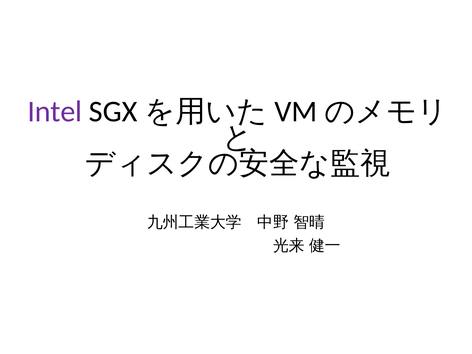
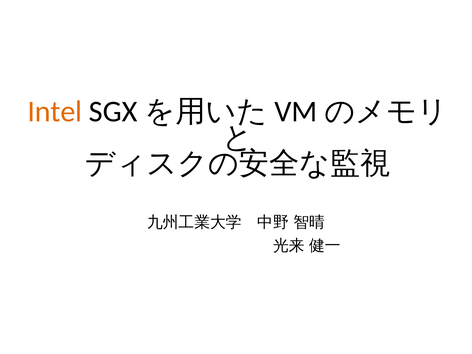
Intel colour: purple -> orange
